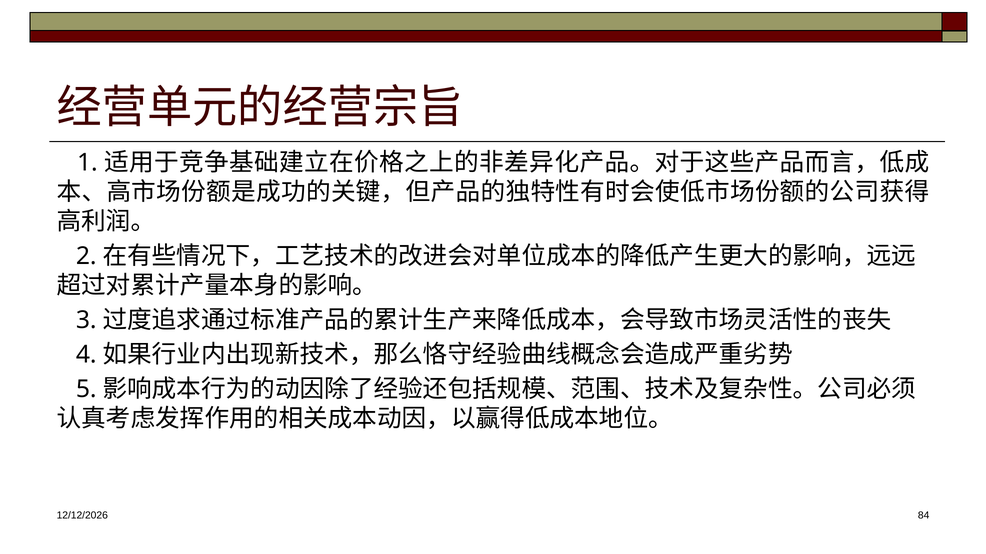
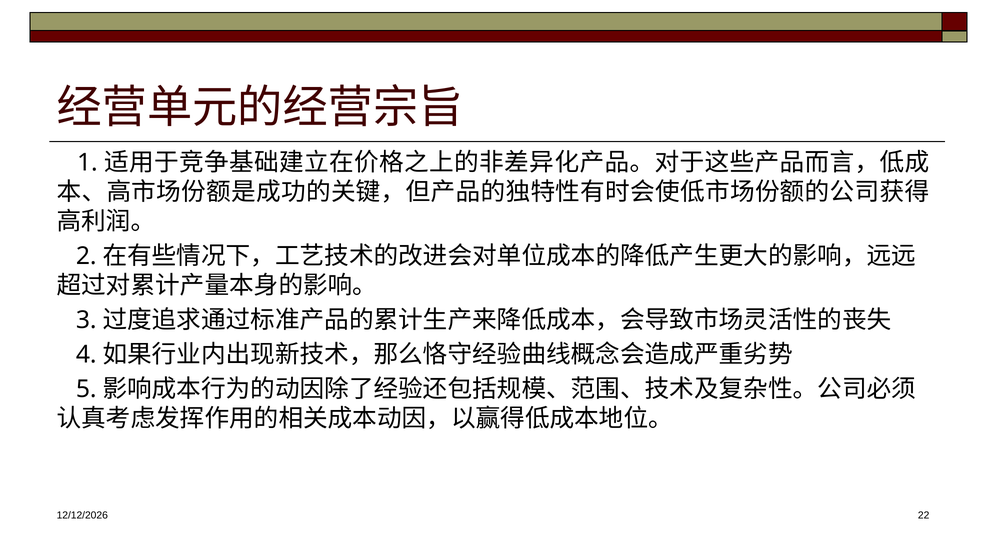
84: 84 -> 22
